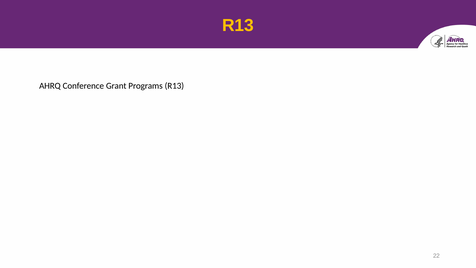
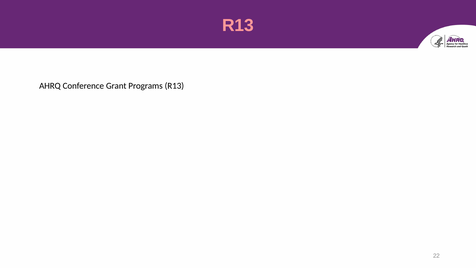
R13 at (238, 25) colour: yellow -> pink
